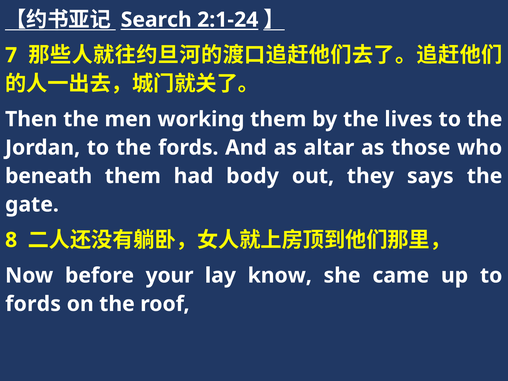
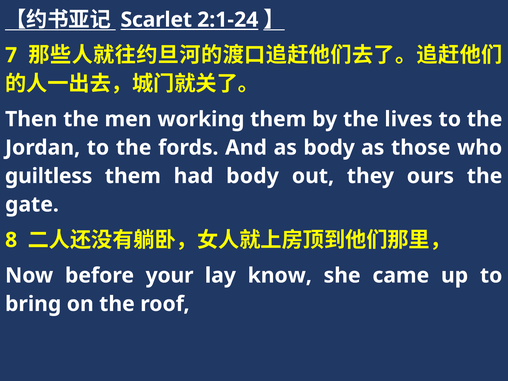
Search: Search -> Scarlet
as altar: altar -> body
beneath: beneath -> guiltless
says: says -> ours
fords at (33, 304): fords -> bring
